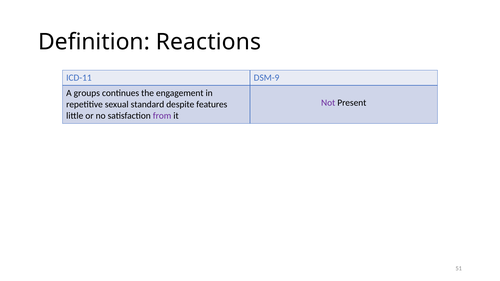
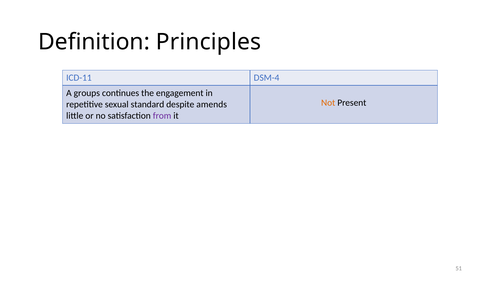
Reactions: Reactions -> Principles
DSM-9: DSM-9 -> DSM-4
Not colour: purple -> orange
features: features -> amends
